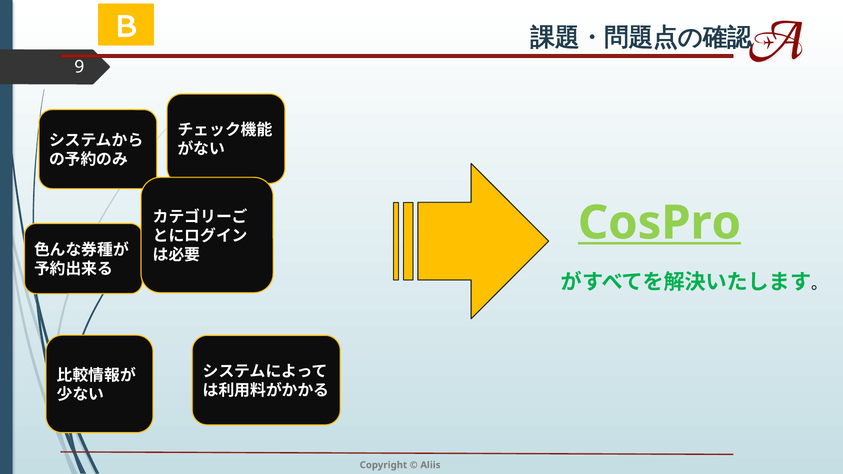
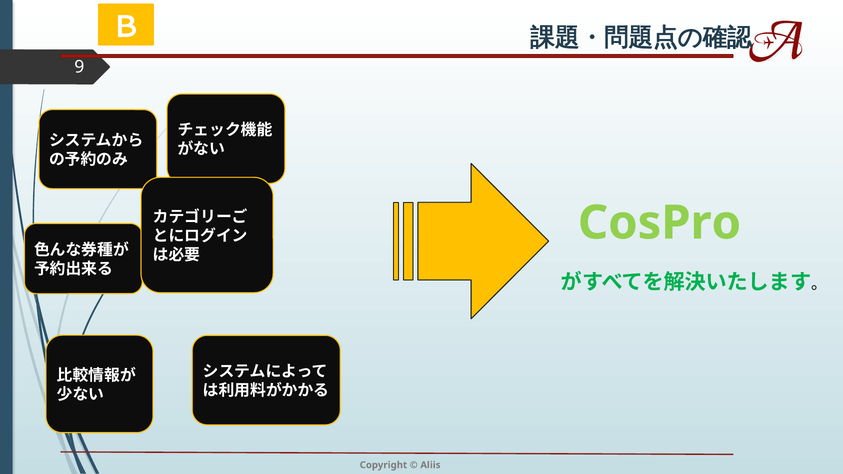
CosPro underline: present -> none
